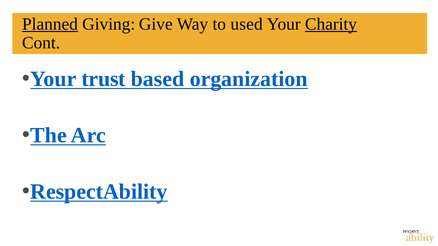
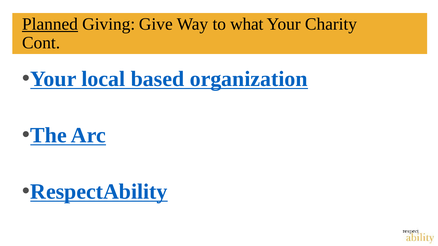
used: used -> what
Charity underline: present -> none
trust: trust -> local
